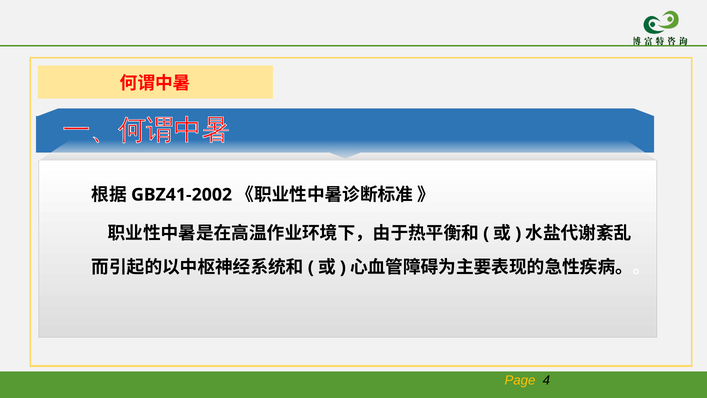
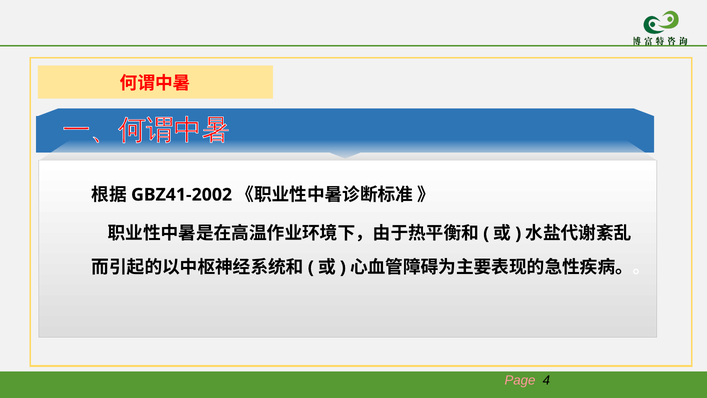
Page colour: yellow -> pink
